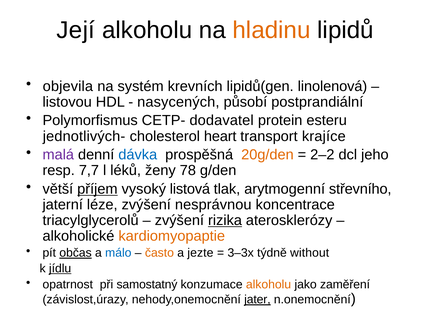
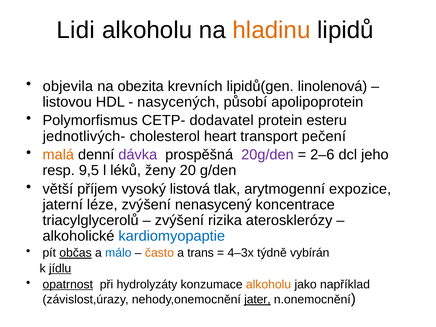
Její: Její -> Lidi
systém: systém -> obezita
postprandiální: postprandiální -> apolipoprotein
krajíce: krajíce -> pečení
malá colour: purple -> orange
dávka colour: blue -> purple
20g/den colour: orange -> purple
2–2: 2–2 -> 2–6
7,7: 7,7 -> 9,5
78: 78 -> 20
příjem underline: present -> none
střevního: střevního -> expozice
nesprávnou: nesprávnou -> nenasycený
rizika underline: present -> none
kardiomyopaptie colour: orange -> blue
jezte: jezte -> trans
3–3x: 3–3x -> 4–3x
without: without -> vybírán
opatrnost underline: none -> present
samostatný: samostatný -> hydrolyzáty
zaměření: zaměření -> například
